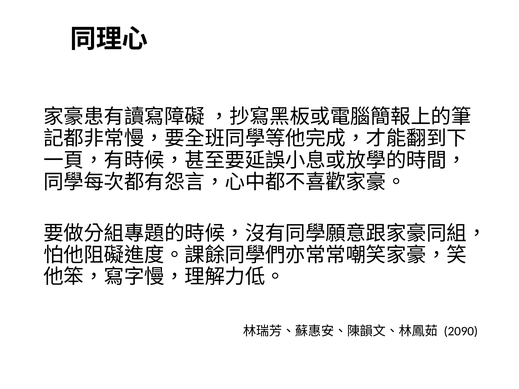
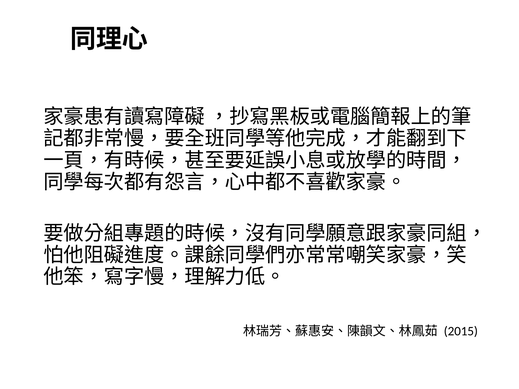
2090: 2090 -> 2015
